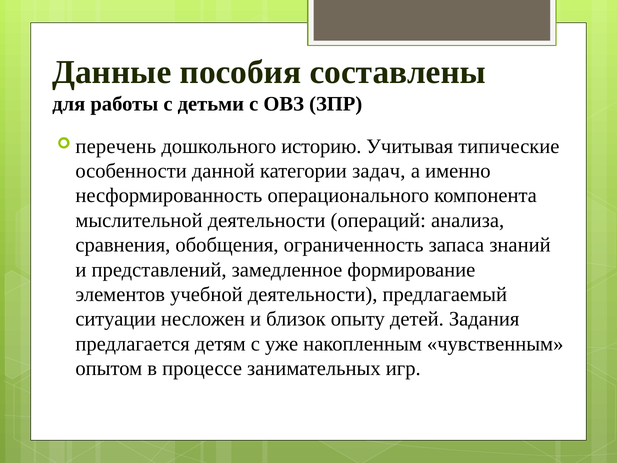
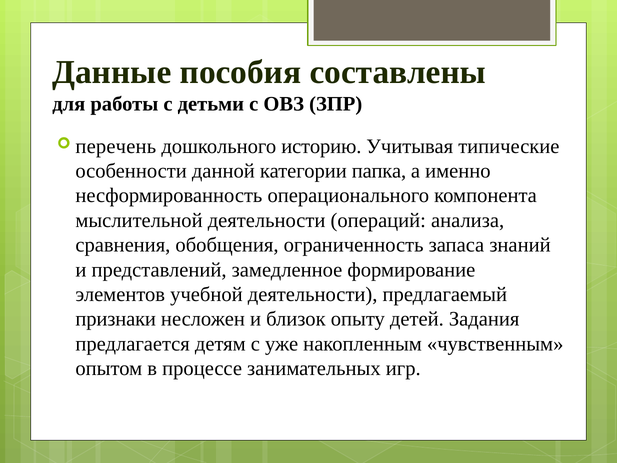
задач: задач -> папка
ситуации: ситуации -> признаки
